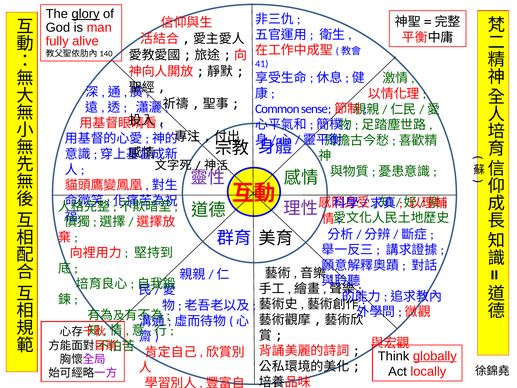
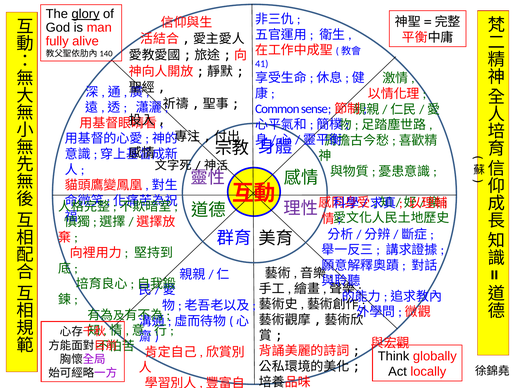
globally underline: present -> none
